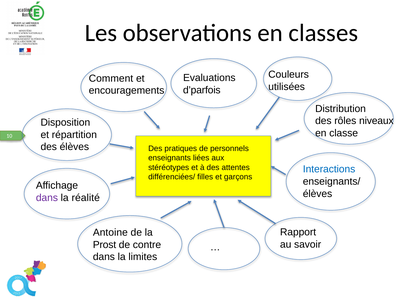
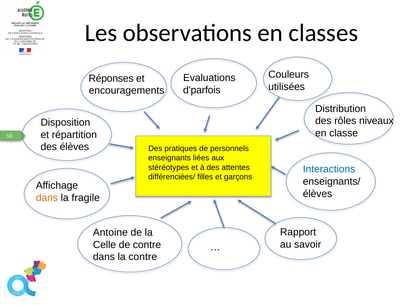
Comment: Comment -> Réponses
dans at (47, 197) colour: purple -> orange
réalité: réalité -> fragile
Prost: Prost -> Celle
la limites: limites -> contre
